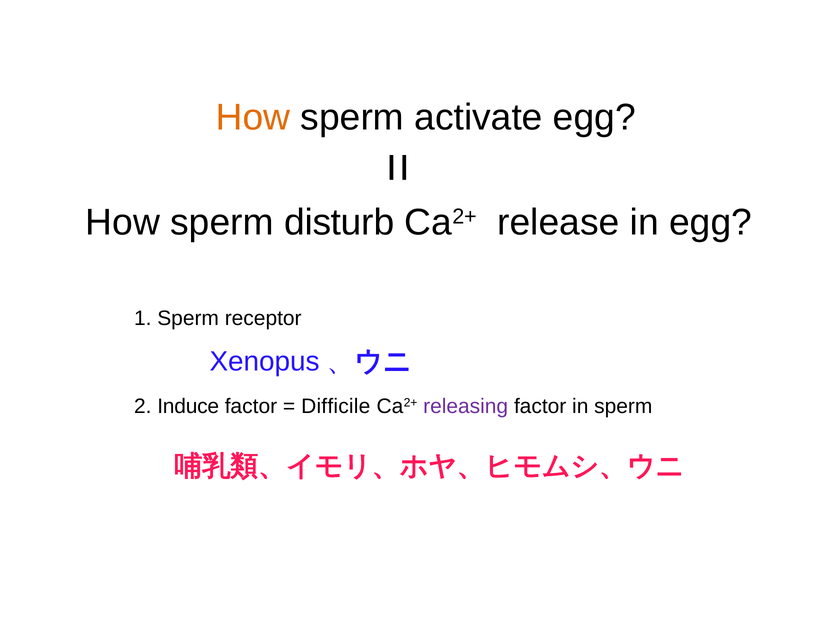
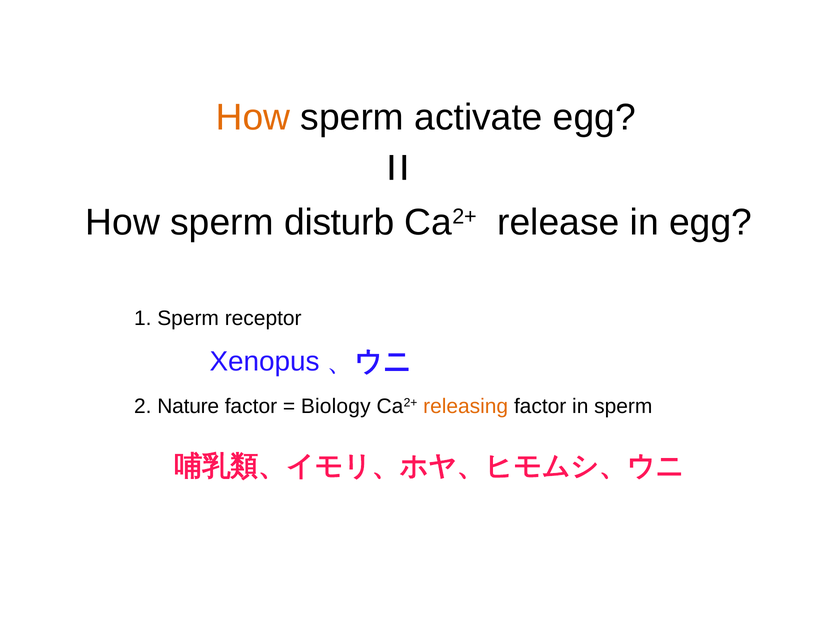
Induce: Induce -> Nature
Difficile: Difficile -> Biology
releasing colour: purple -> orange
